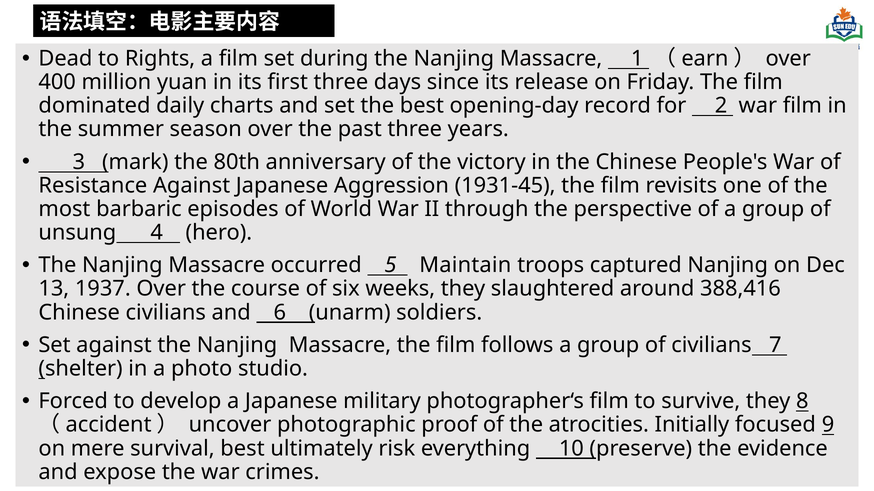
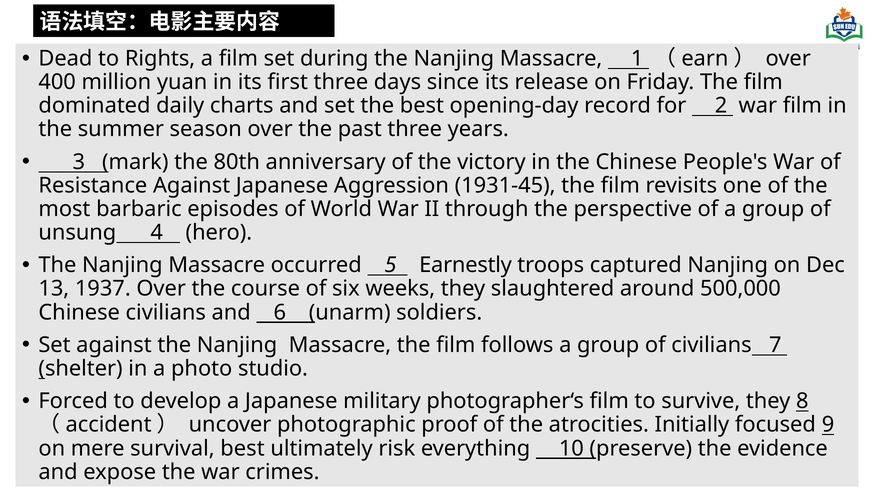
Maintain: Maintain -> Earnestly
388,416: 388,416 -> 500,000
